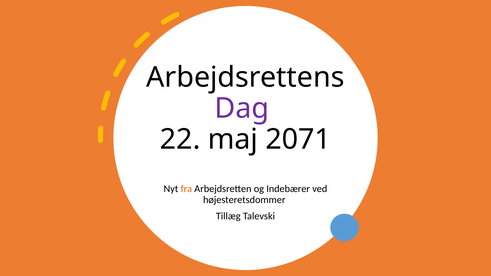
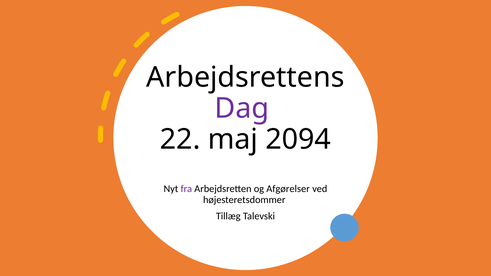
2071: 2071 -> 2094
fra colour: orange -> purple
Indebærer: Indebærer -> Afgørelser
